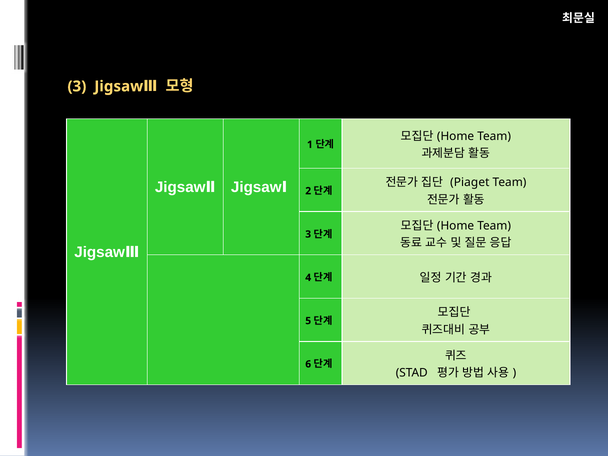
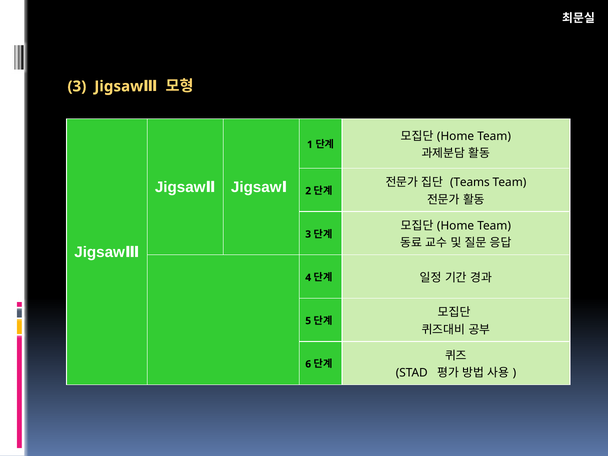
Piaget: Piaget -> Teams
